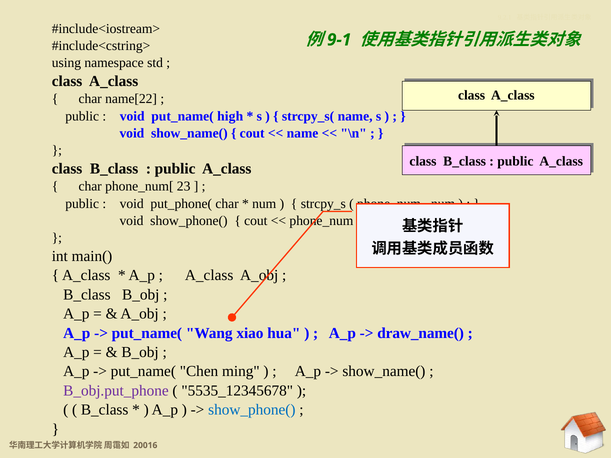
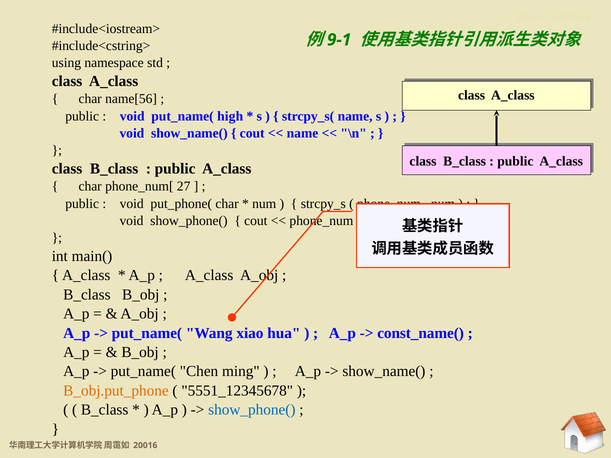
name[22: name[22 -> name[56
23: 23 -> 27
draw_name(: draw_name( -> const_name(
B_obj.put_phone colour: purple -> orange
5535_12345678: 5535_12345678 -> 5551_12345678
